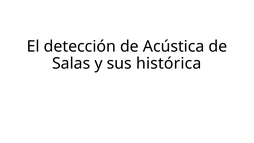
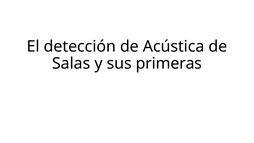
histórica: histórica -> primeras
